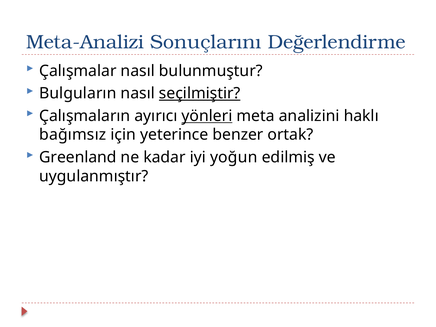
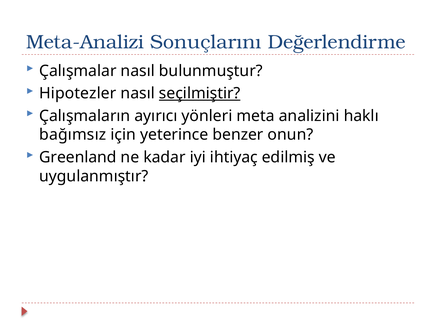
Bulguların: Bulguların -> Hipotezler
yönleri underline: present -> none
ortak: ortak -> onun
yoğun: yoğun -> ihtiyaç
